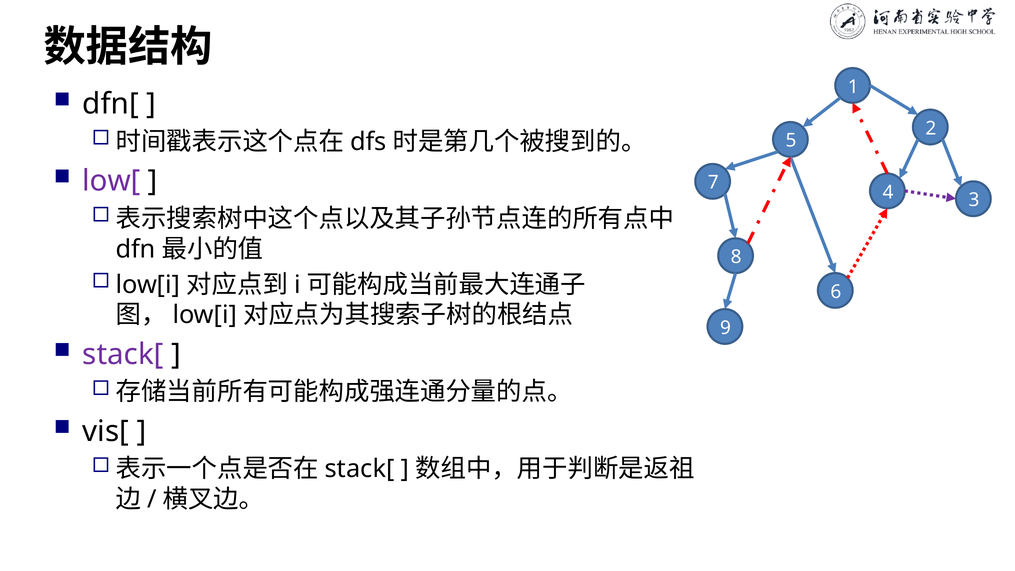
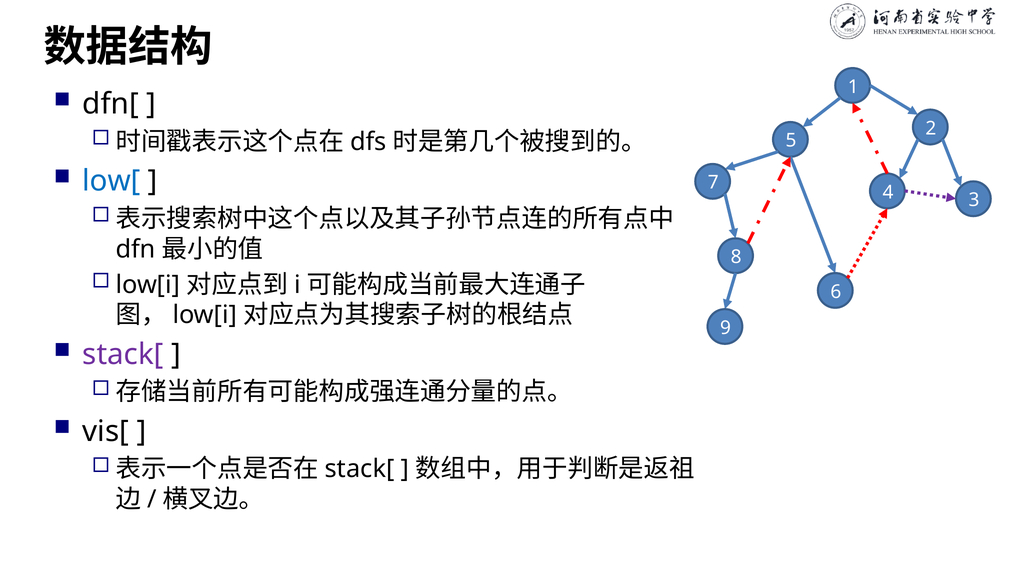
low[ colour: purple -> blue
